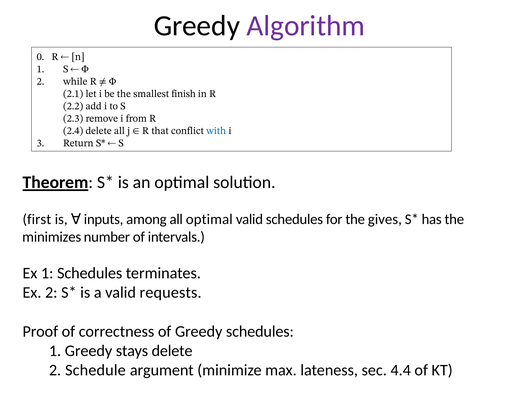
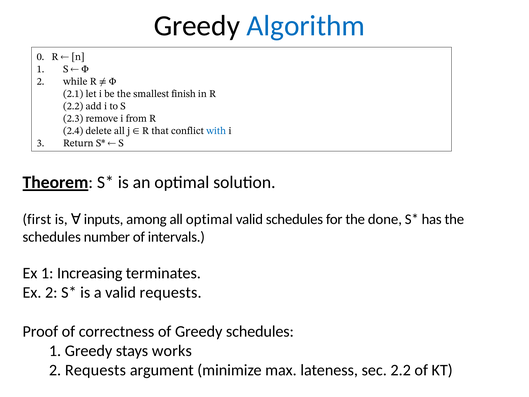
Algorithm colour: purple -> blue
gives: gives -> done
minimizes at (52, 237): minimizes -> schedules
1 Schedules: Schedules -> Increasing
stays delete: delete -> works
2 Schedule: Schedule -> Requests
sec 4.4: 4.4 -> 2.2
